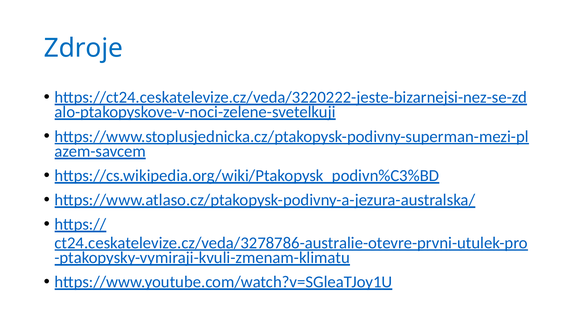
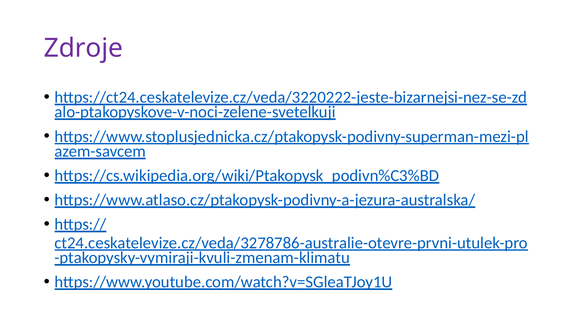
Zdroje colour: blue -> purple
